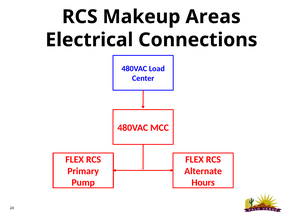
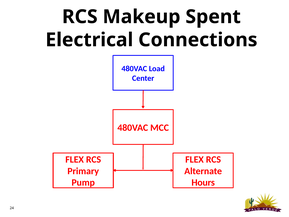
Areas: Areas -> Spent
